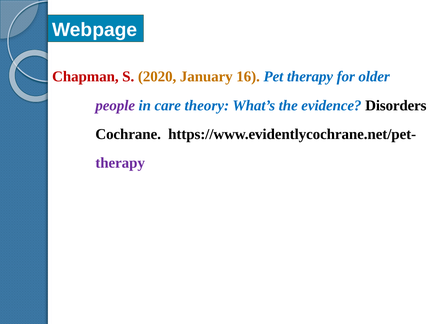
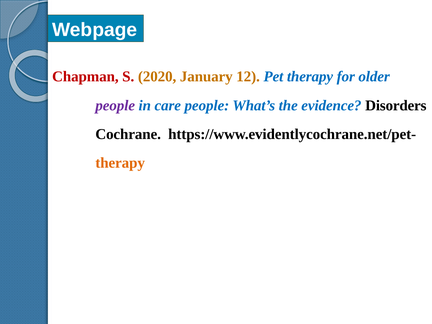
16: 16 -> 12
care theory: theory -> people
therapy at (120, 163) colour: purple -> orange
